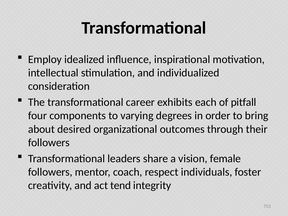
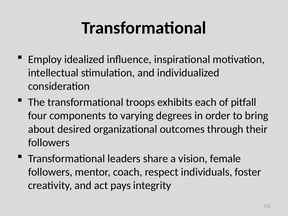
career: career -> troops
tend: tend -> pays
